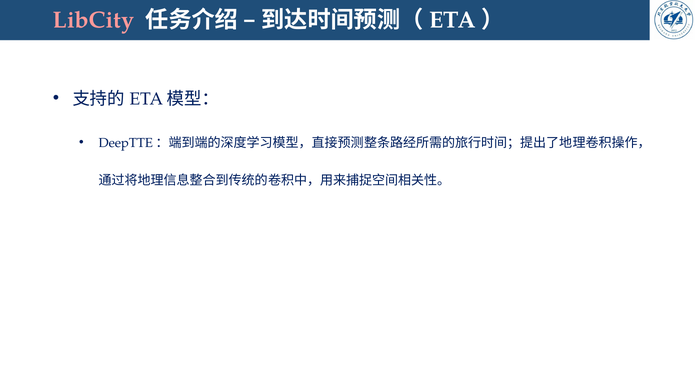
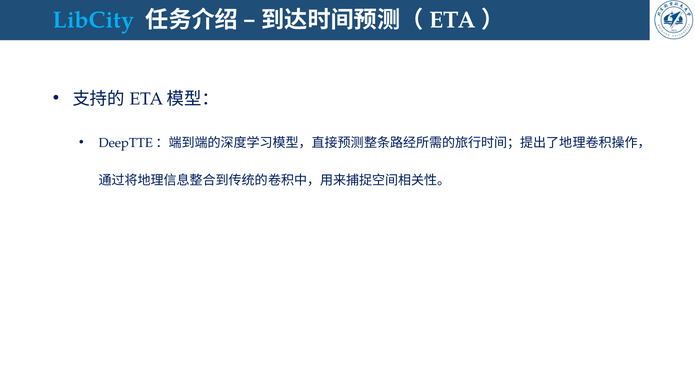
LibCity colour: pink -> light blue
